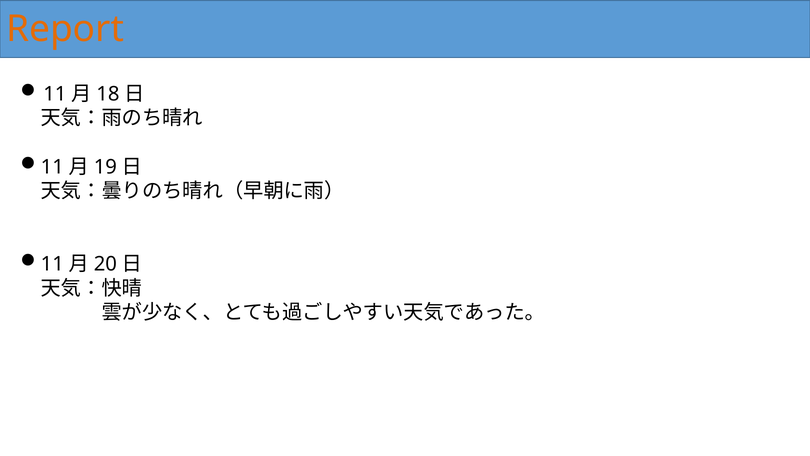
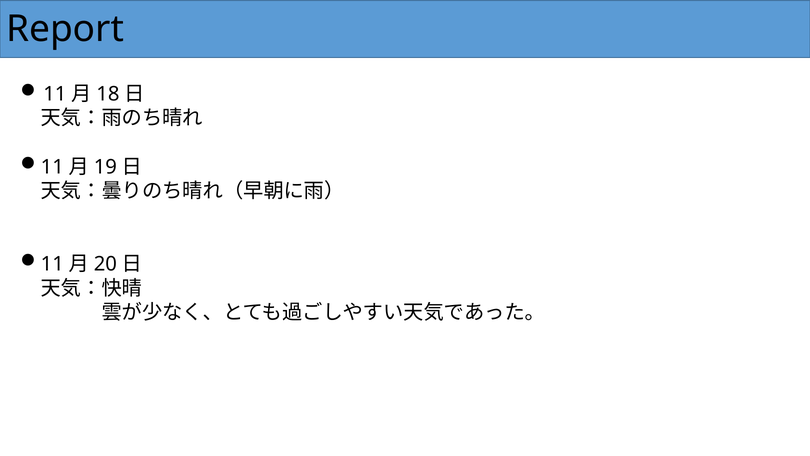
Report colour: orange -> black
